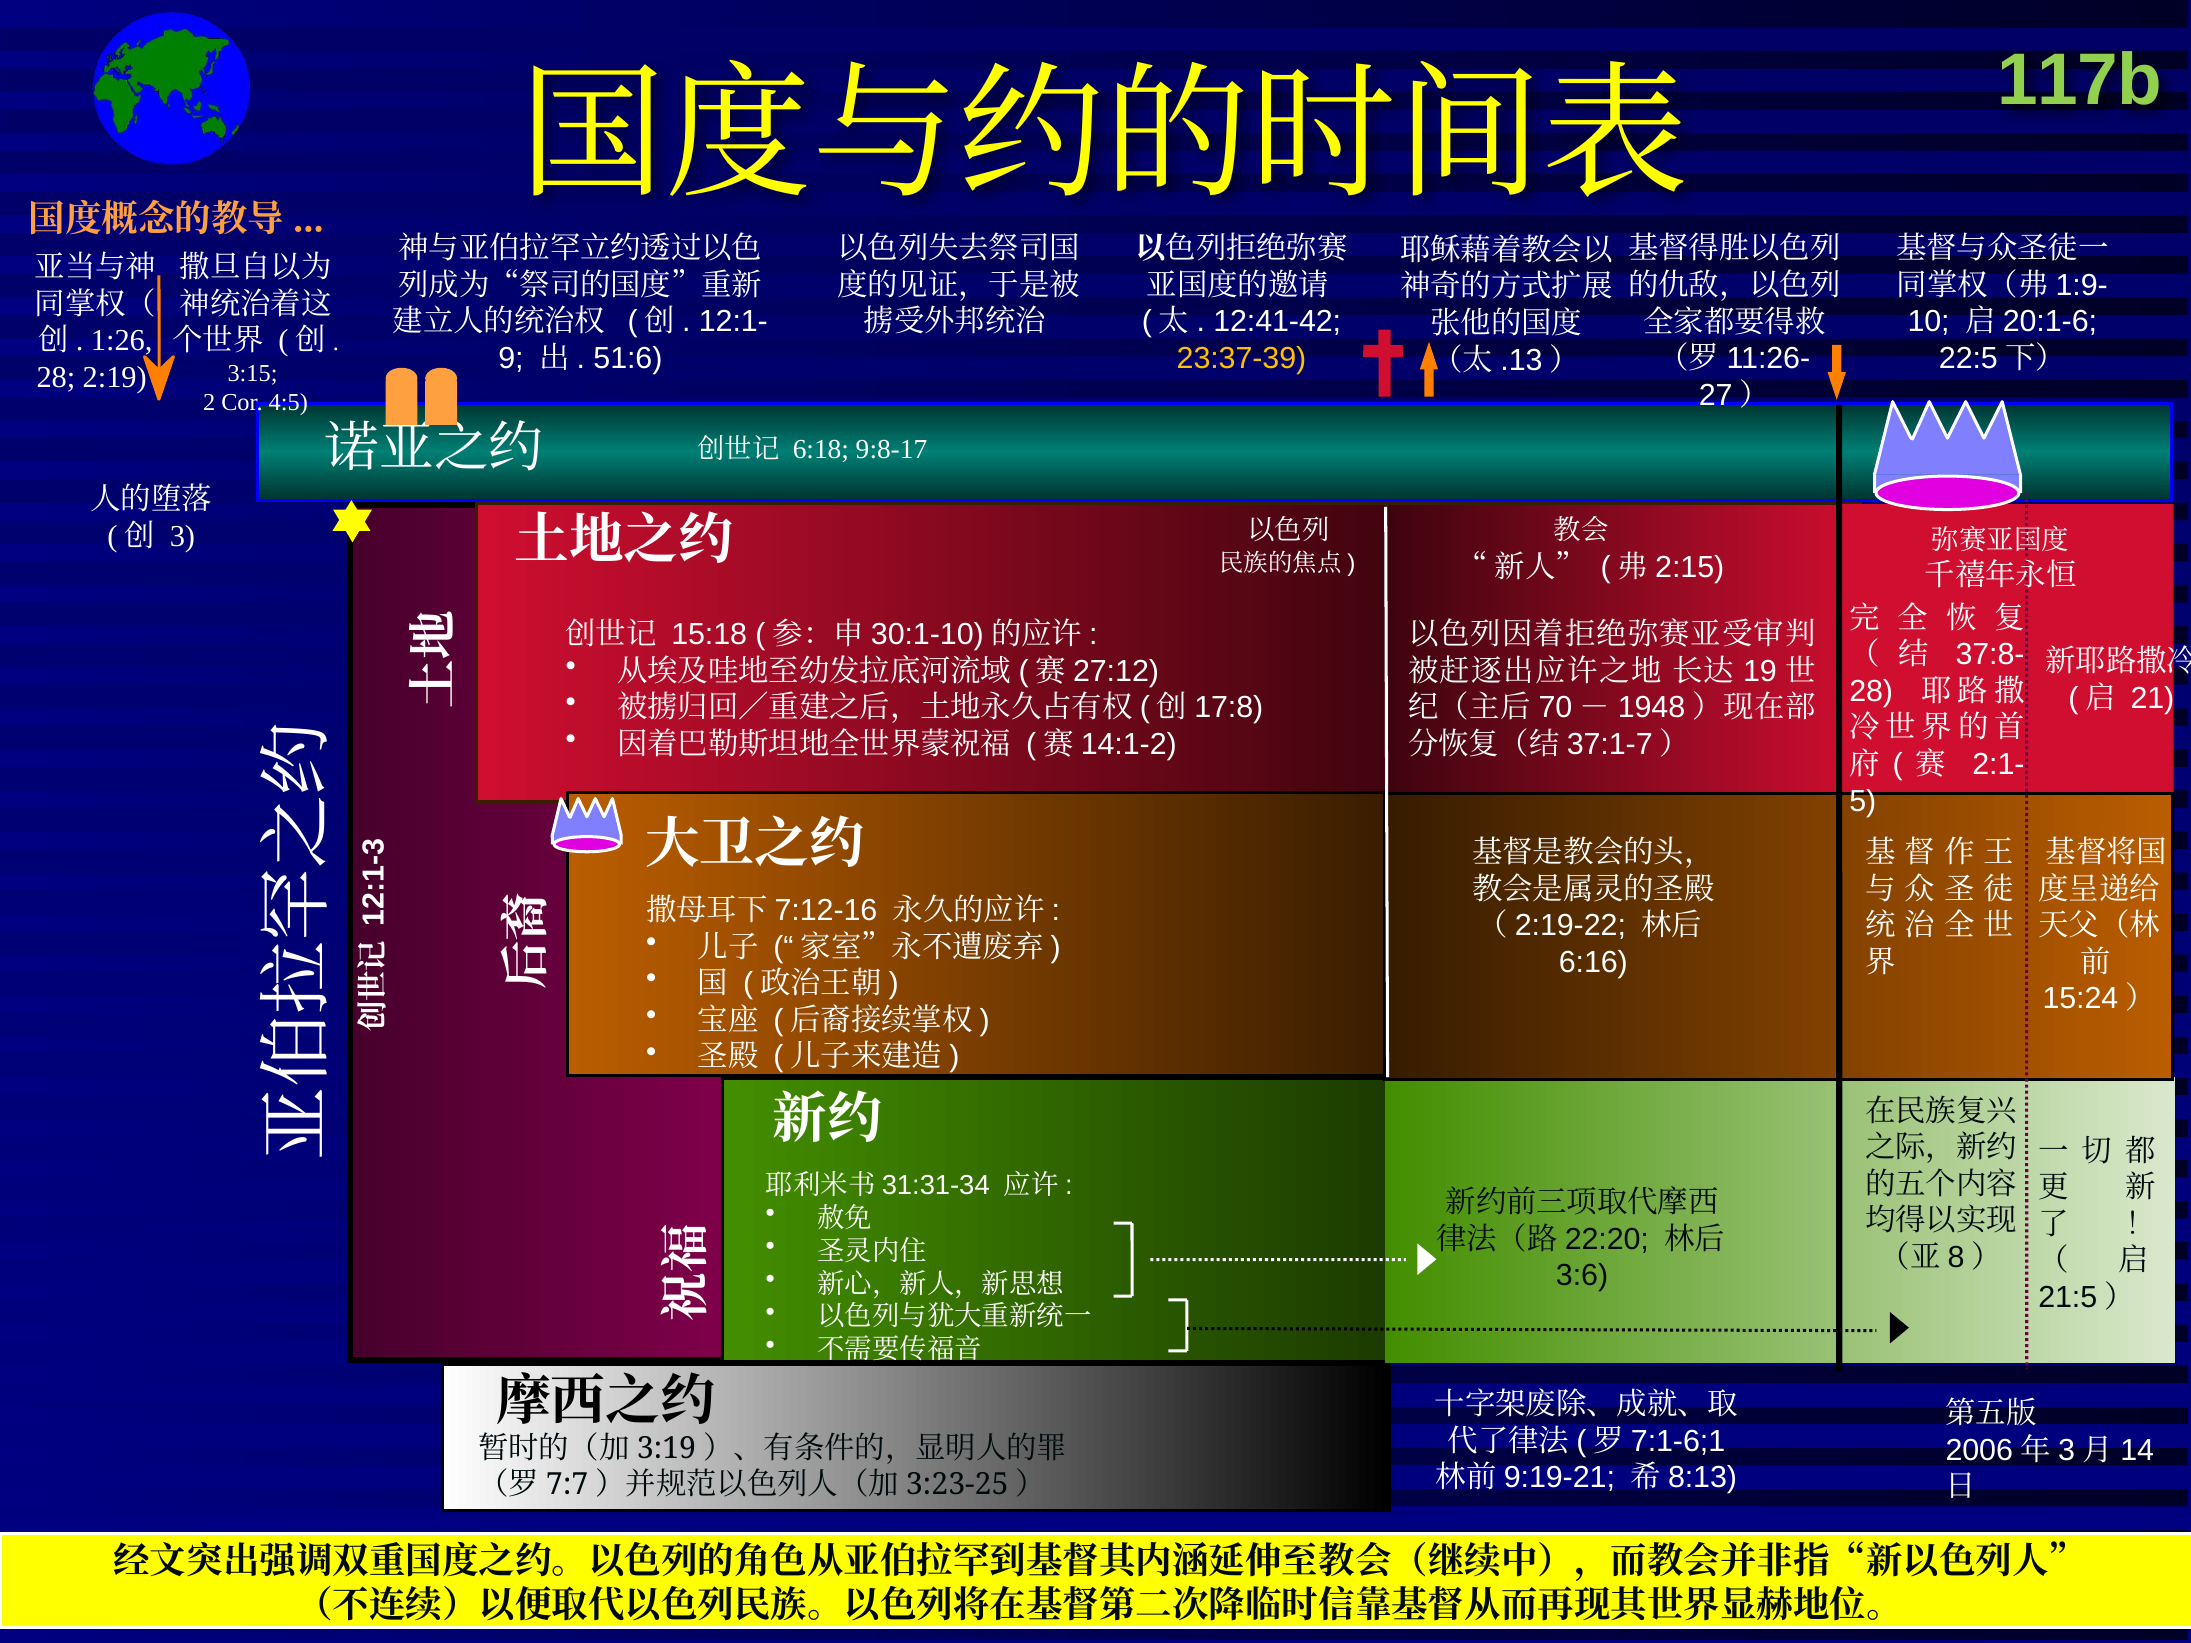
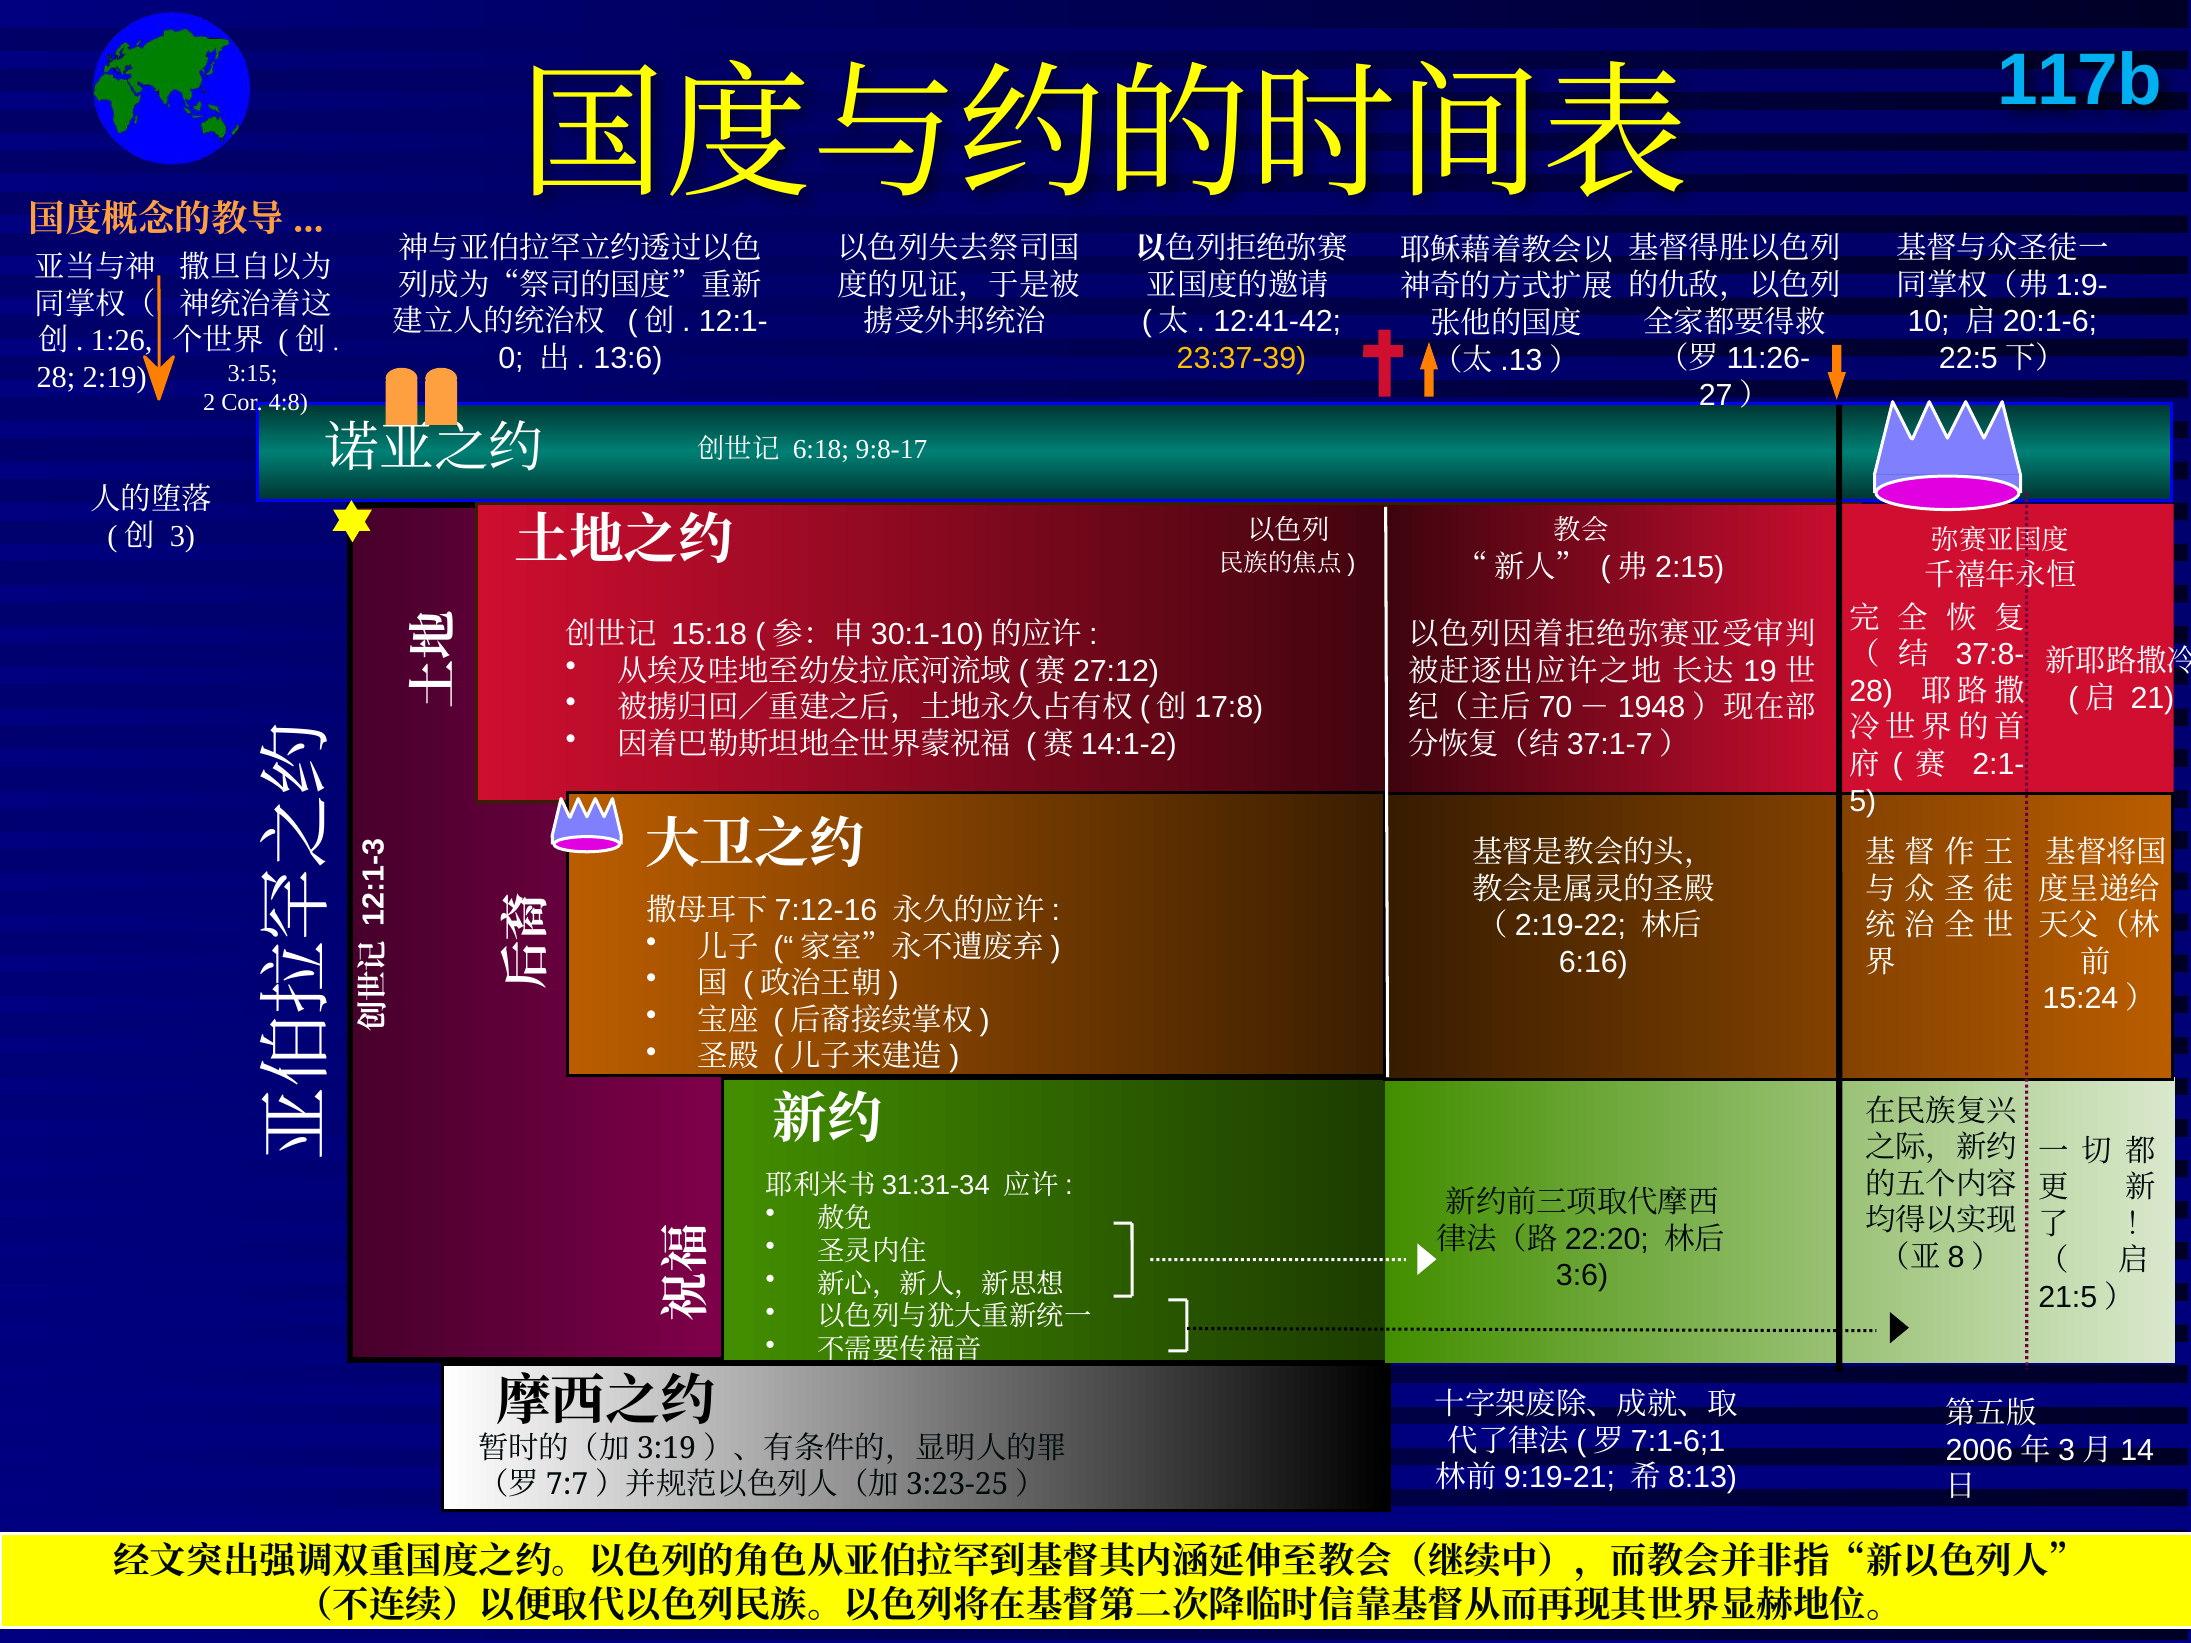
117b colour: light green -> light blue
9: 9 -> 0
51:6: 51:6 -> 13:6
4:5: 4:5 -> 4:8
